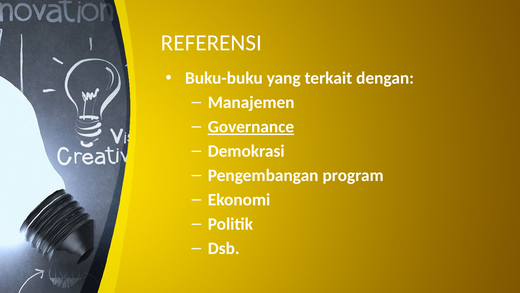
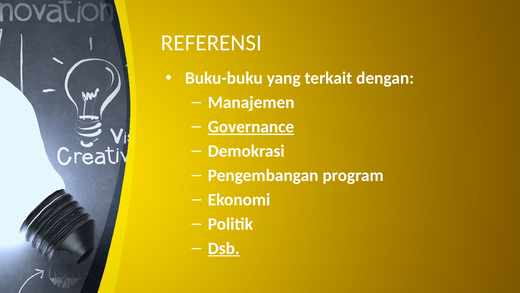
Dsb underline: none -> present
